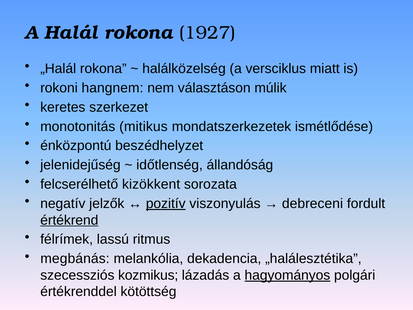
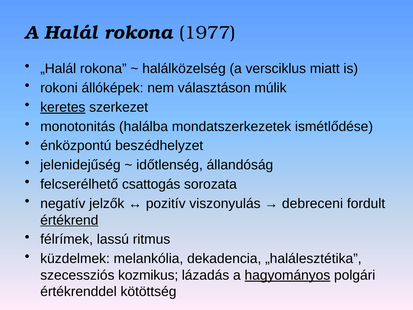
1927: 1927 -> 1977
hangnem: hangnem -> állóképek
keretes underline: none -> present
mitikus: mitikus -> halálba
kizökkent: kizökkent -> csattogás
pozitív underline: present -> none
megbánás: megbánás -> küzdelmek
